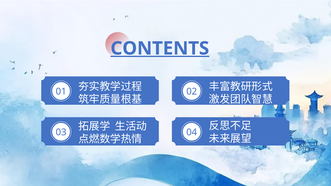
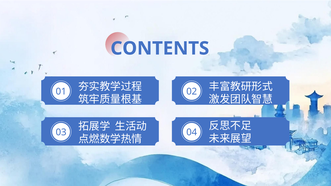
CONTENTS underline: present -> none
